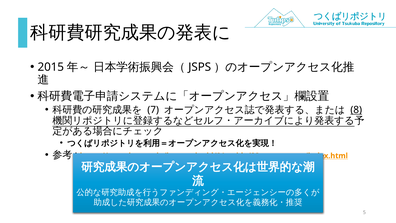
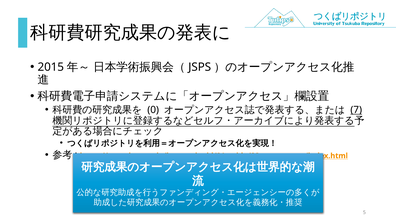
7: 7 -> 0
8: 8 -> 7
